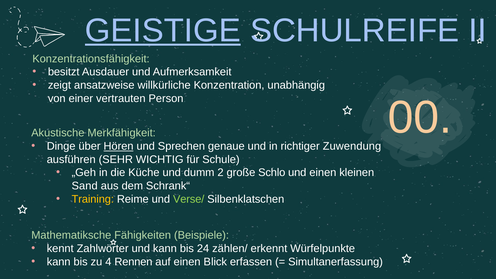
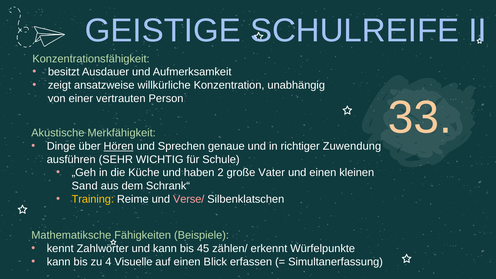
GEISTIGE underline: present -> none
00: 00 -> 33
dumm: dumm -> haben
Schlo: Schlo -> Vater
Verse/ colour: light green -> pink
24: 24 -> 45
Rennen: Rennen -> Visuelle
